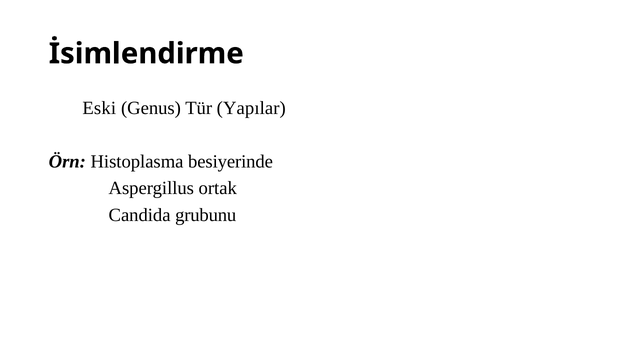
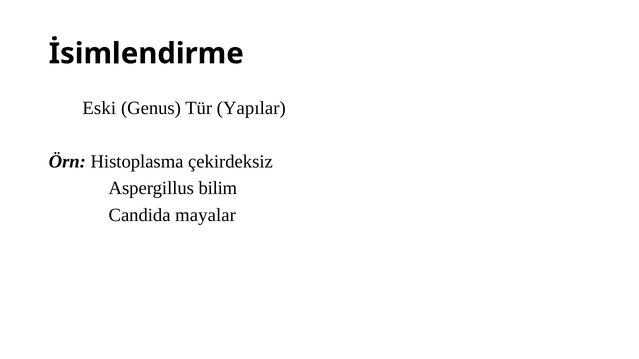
besiyerinde: besiyerinde -> çekirdeksiz
ortak: ortak -> bilim
grubunu: grubunu -> mayalar
